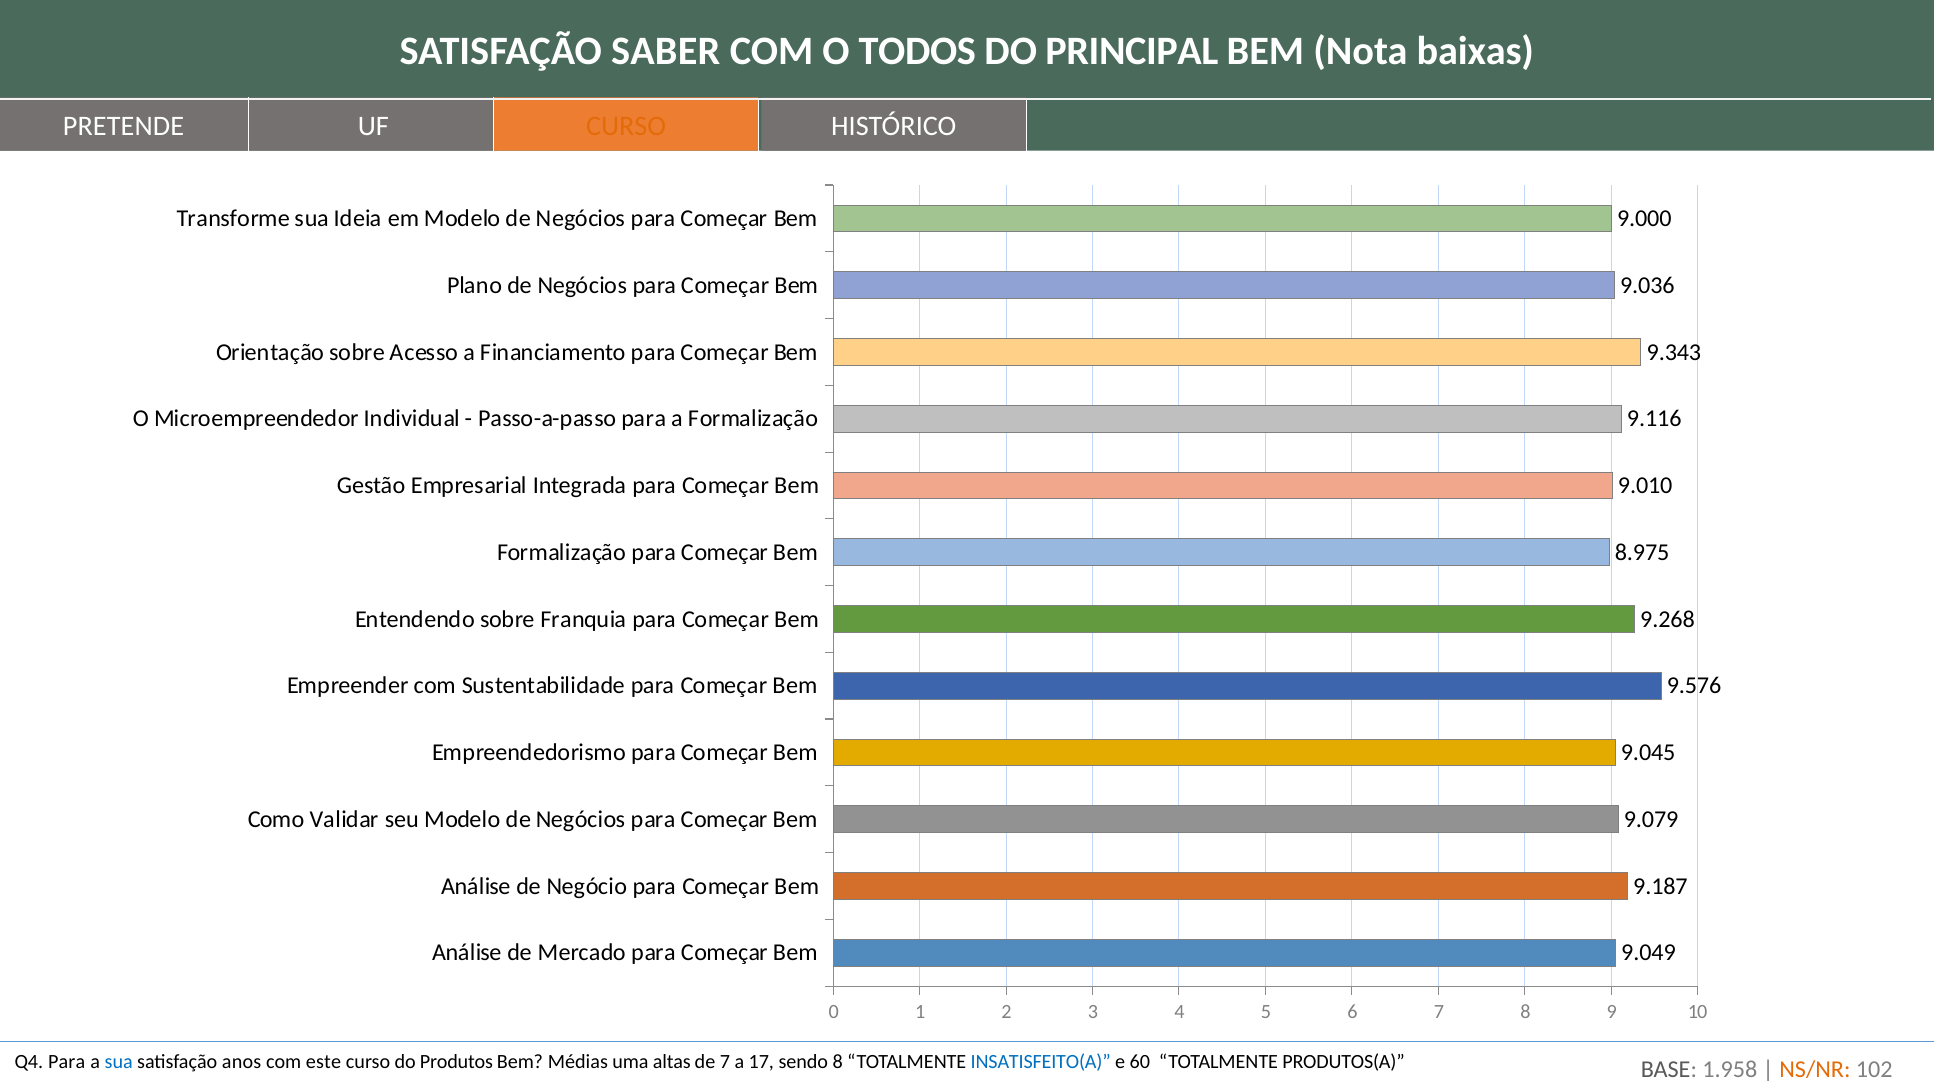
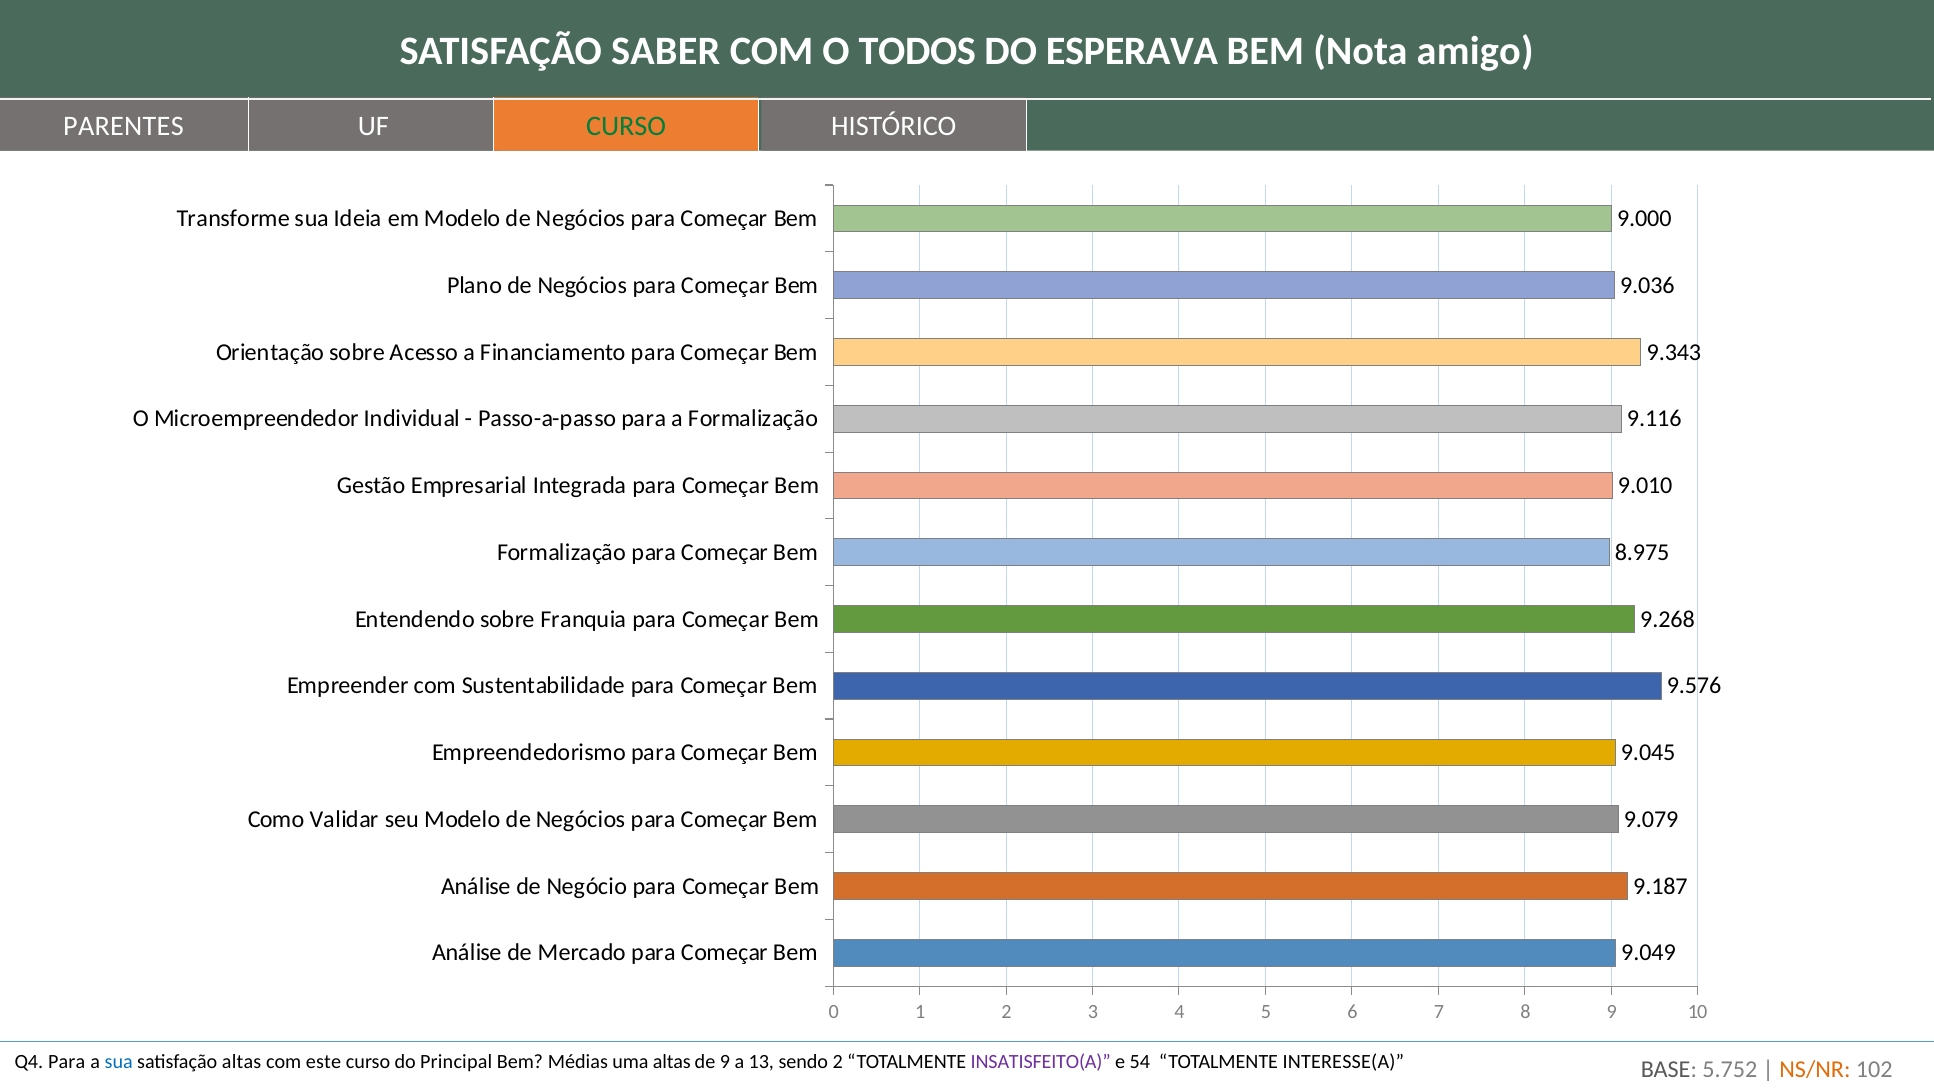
PRINCIPAL: PRINCIPAL -> ESPERAVA
baixas: baixas -> amigo
PRETENDE: PRETENDE -> PARENTES
CURSO at (626, 126) colour: orange -> green
satisfação anos: anos -> altas
Produtos: Produtos -> Principal
de 7: 7 -> 9
17: 17 -> 13
sendo 8: 8 -> 2
INSATISFEITO(A colour: blue -> purple
60: 60 -> 54
PRODUTOS(A: PRODUTOS(A -> INTERESSE(A
1.958: 1.958 -> 5.752
